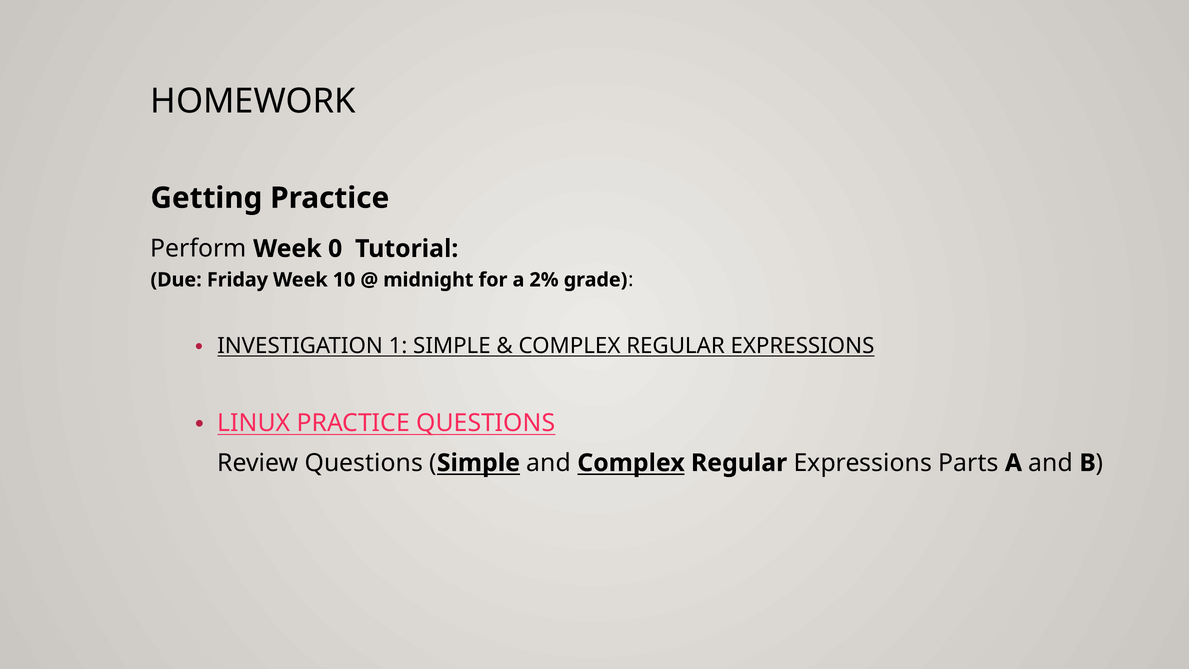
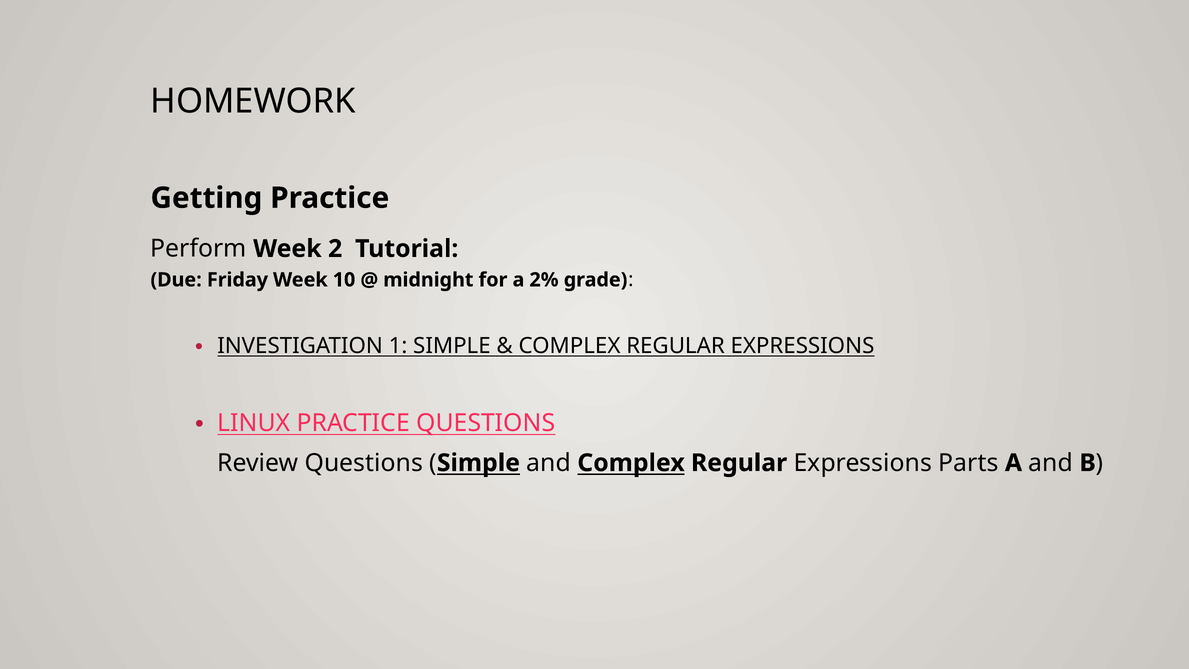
0: 0 -> 2
